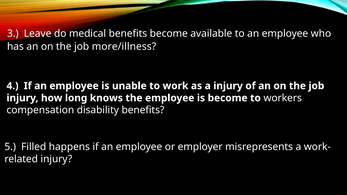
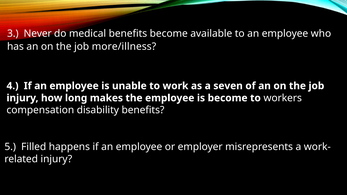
Leave: Leave -> Never
a injury: injury -> seven
knows: knows -> makes
